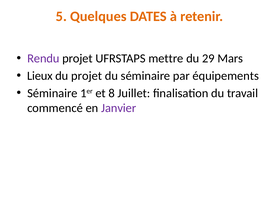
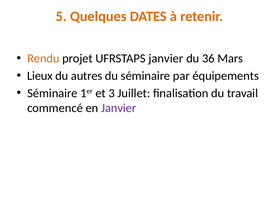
Rendu colour: purple -> orange
UFRSTAPS mettre: mettre -> janvier
29: 29 -> 36
du projet: projet -> autres
8: 8 -> 3
